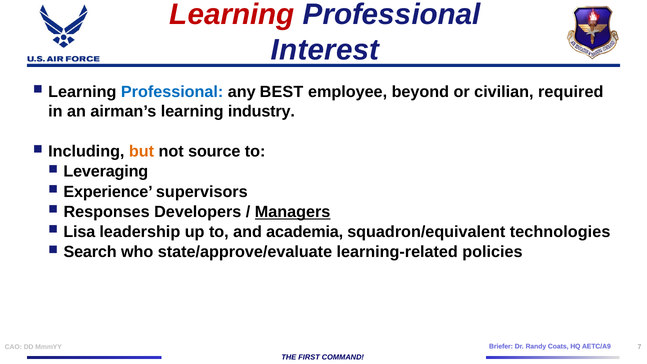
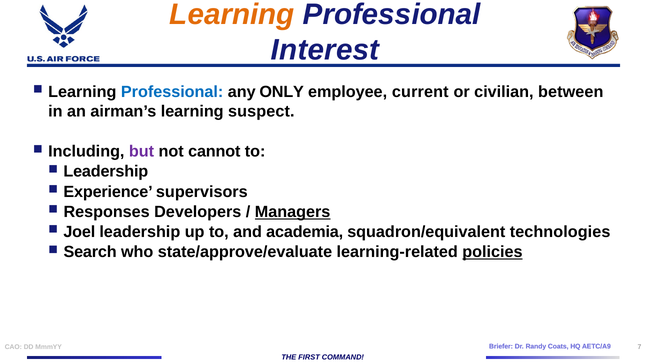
Learning at (232, 14) colour: red -> orange
BEST: BEST -> ONLY
beyond: beyond -> current
required: required -> between
industry: industry -> suspect
but colour: orange -> purple
source: source -> cannot
Leveraging at (106, 172): Leveraging -> Leadership
Lisa: Lisa -> Joel
policies underline: none -> present
